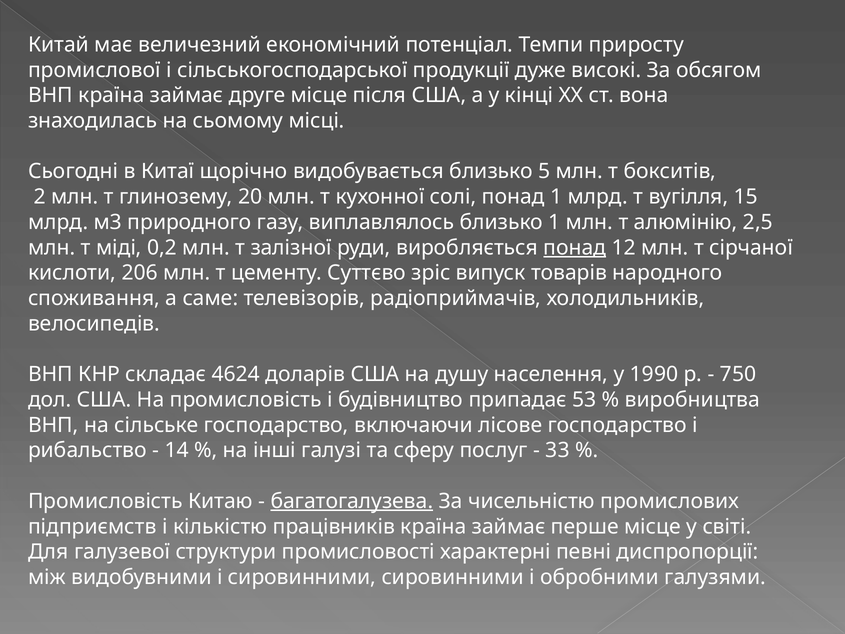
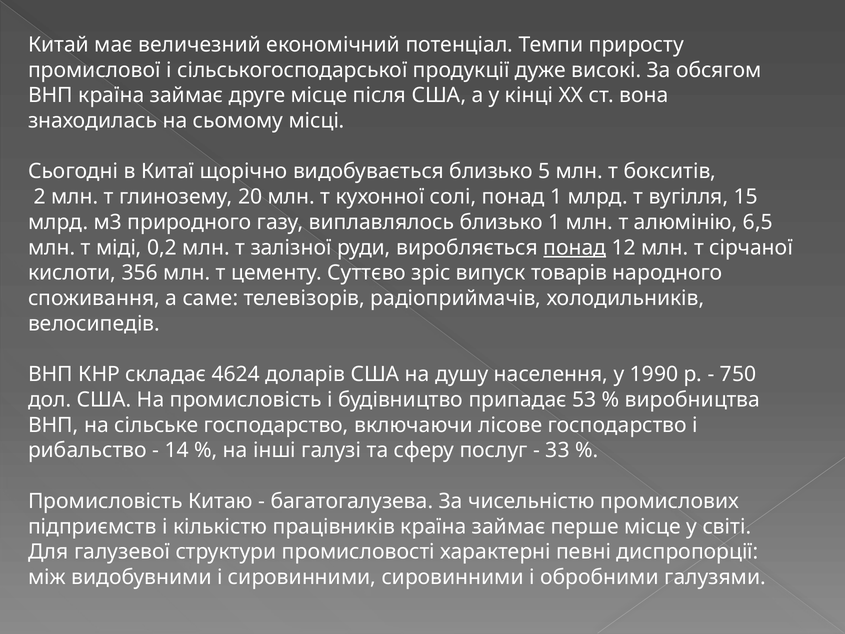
2,5: 2,5 -> 6,5
206: 206 -> 356
багатогалузева underline: present -> none
